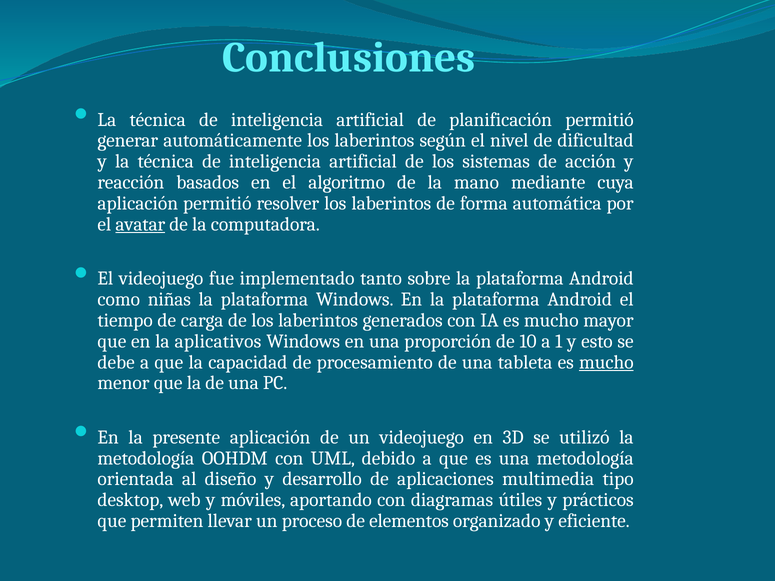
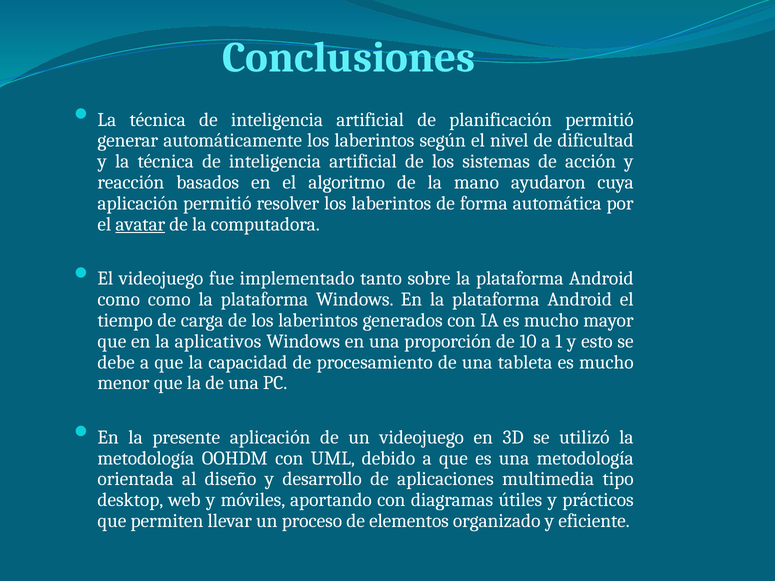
mediante: mediante -> ayudaron
como niñas: niñas -> como
mucho at (606, 362) underline: present -> none
